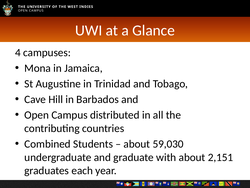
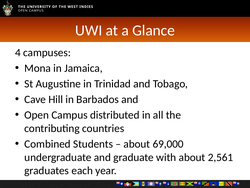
59,030: 59,030 -> 69,000
2,151: 2,151 -> 2,561
